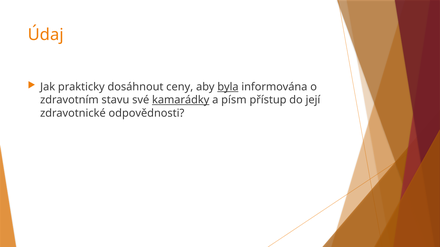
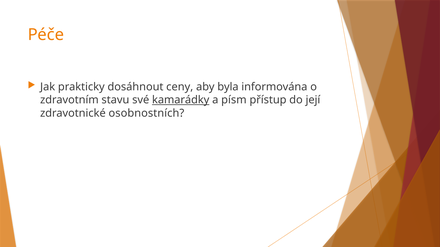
Údaj: Údaj -> Péče
byla underline: present -> none
odpovědnosti: odpovědnosti -> osobnostních
